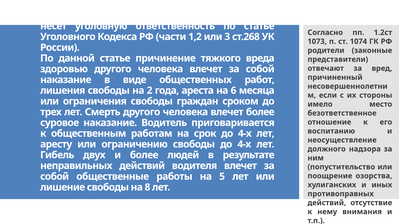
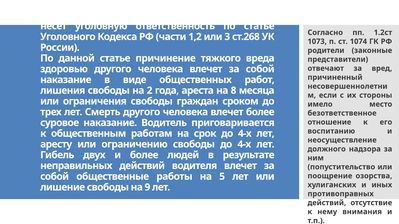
6: 6 -> 8
8: 8 -> 9
